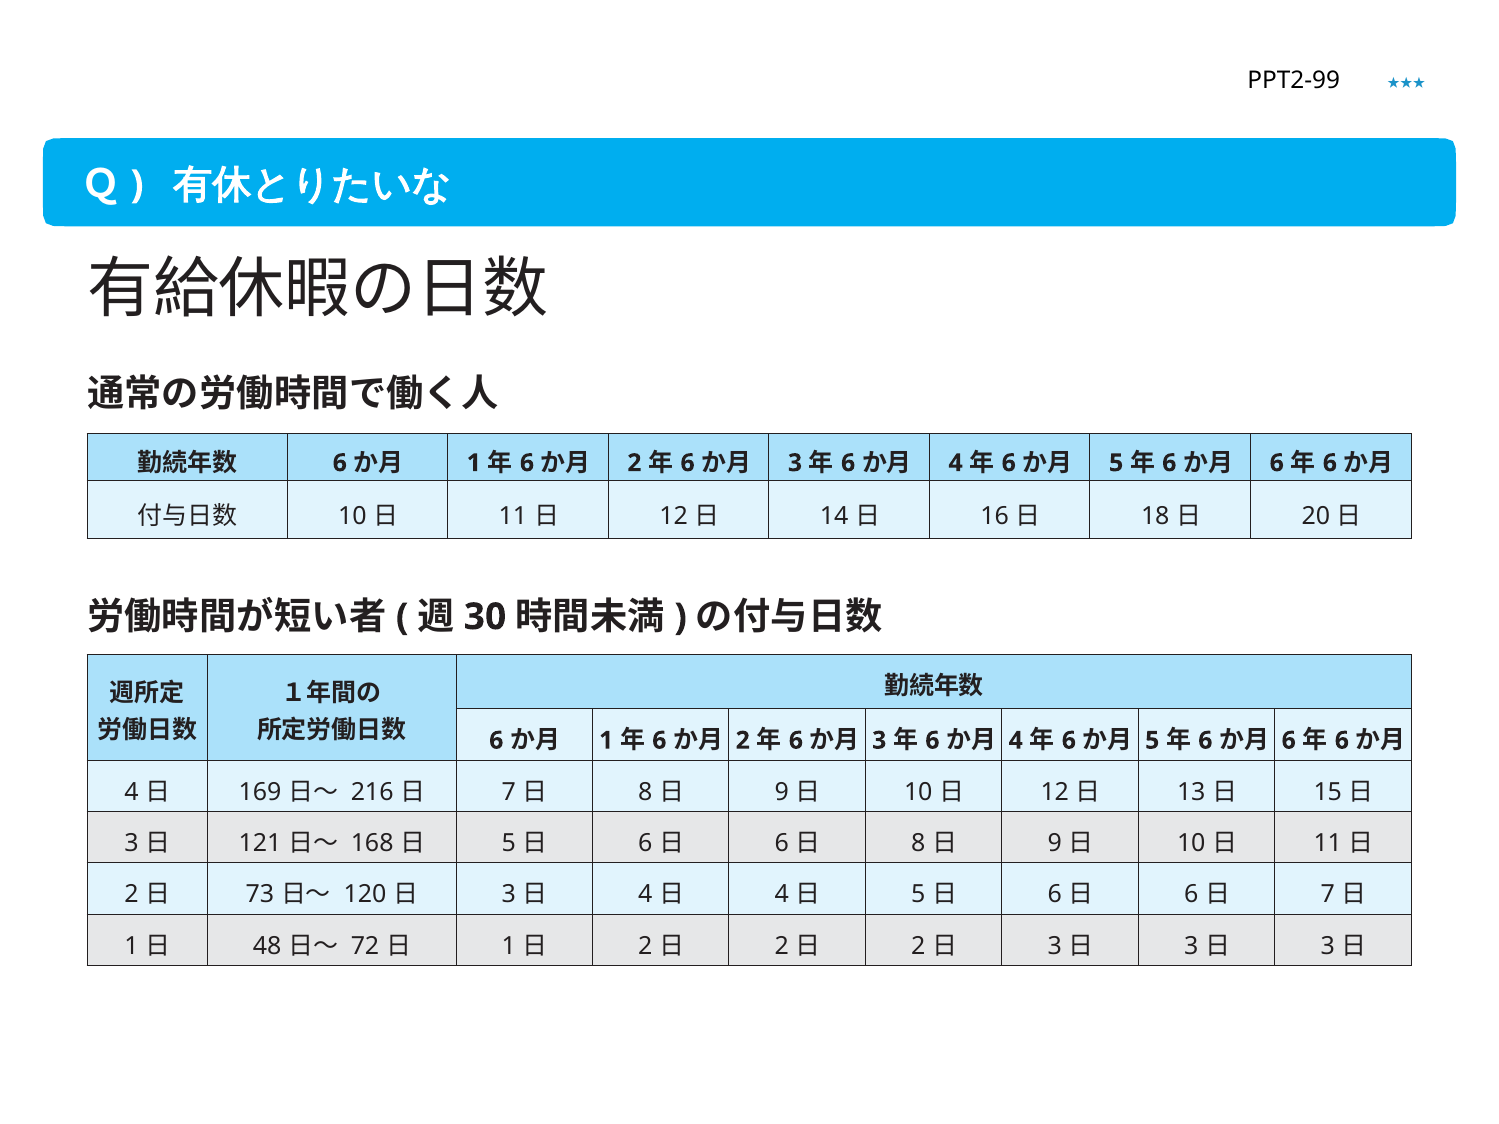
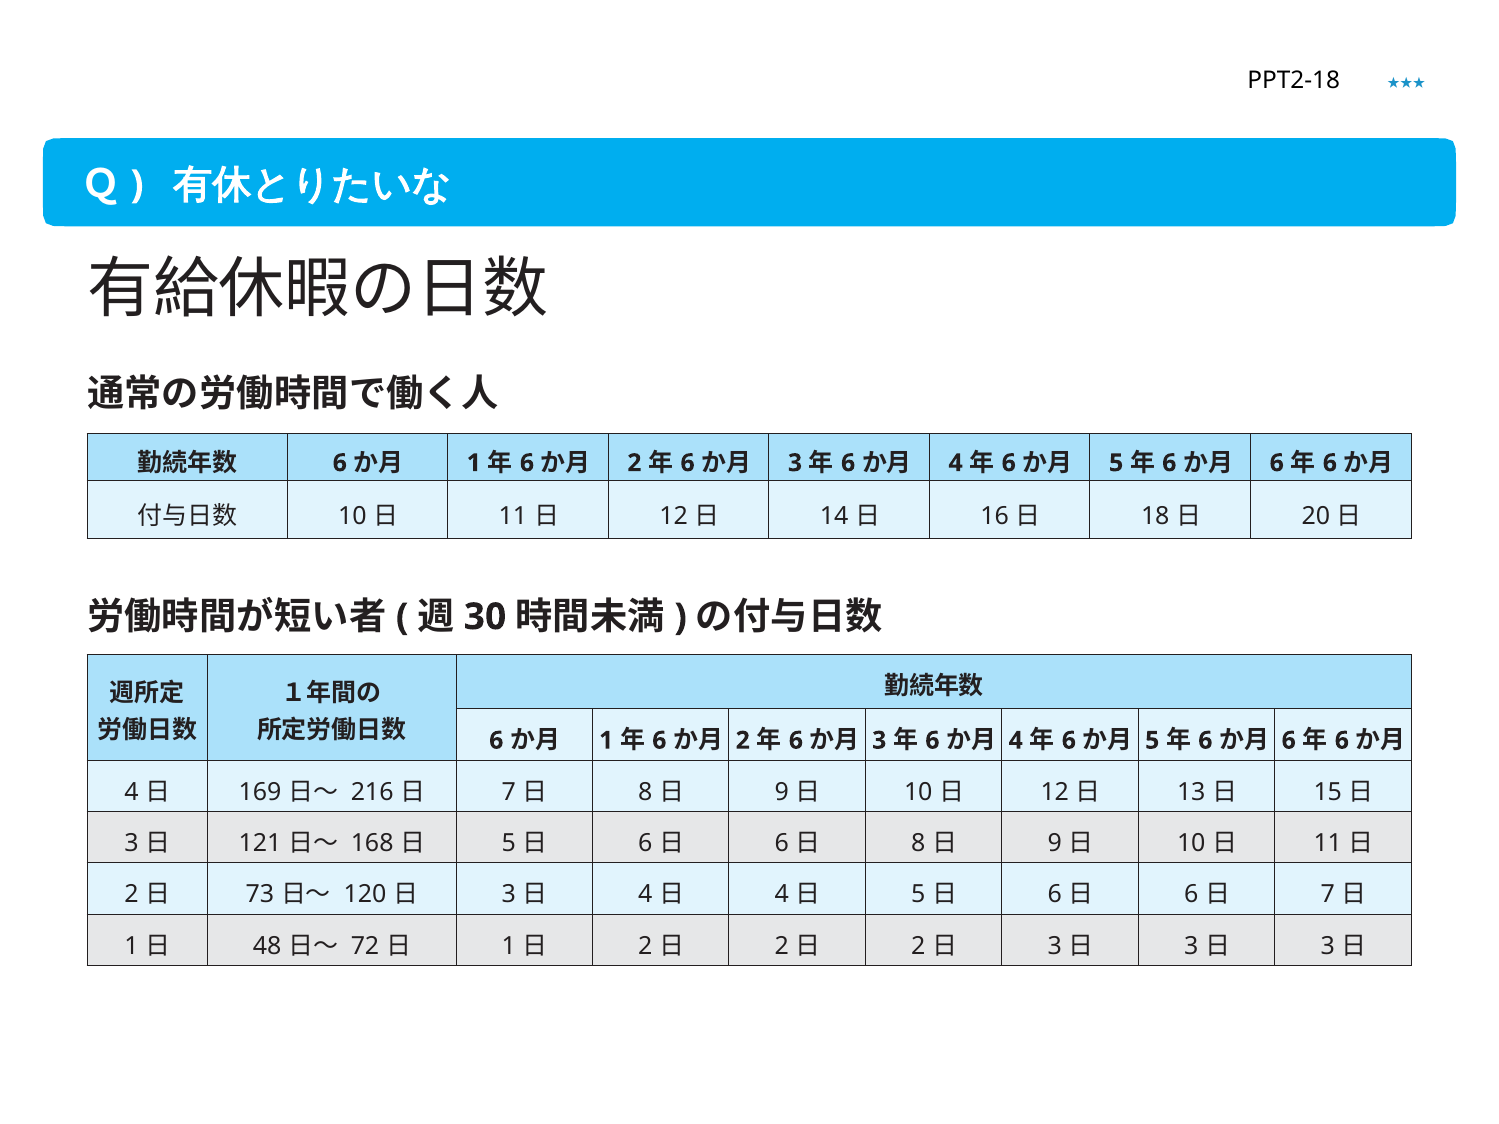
PPT2-99: PPT2-99 -> PPT2-18
